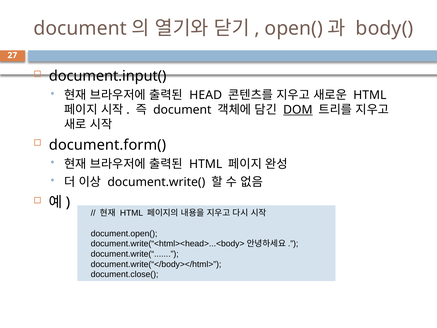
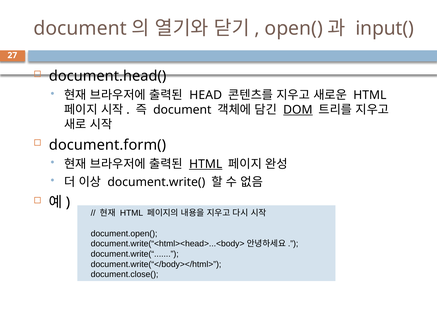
body(: body( -> input(
document.input(: document.input( -> document.head(
HTML at (206, 164) underline: none -> present
